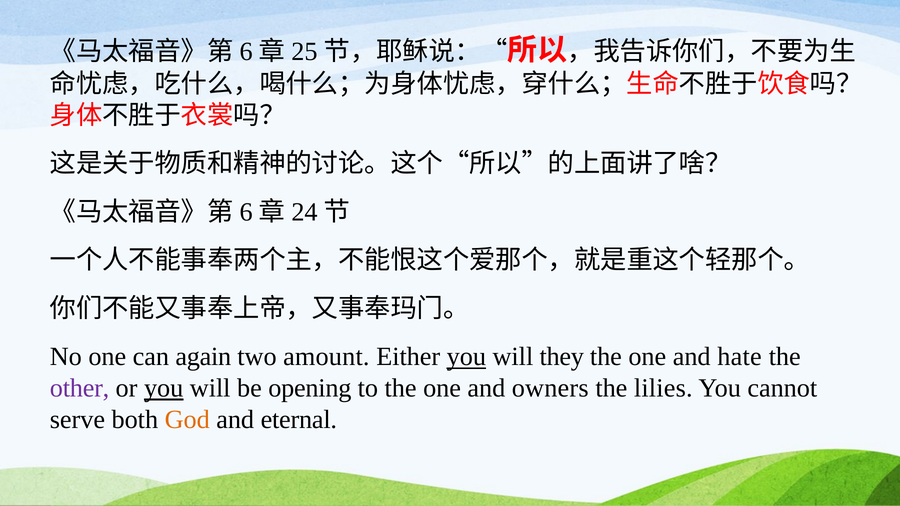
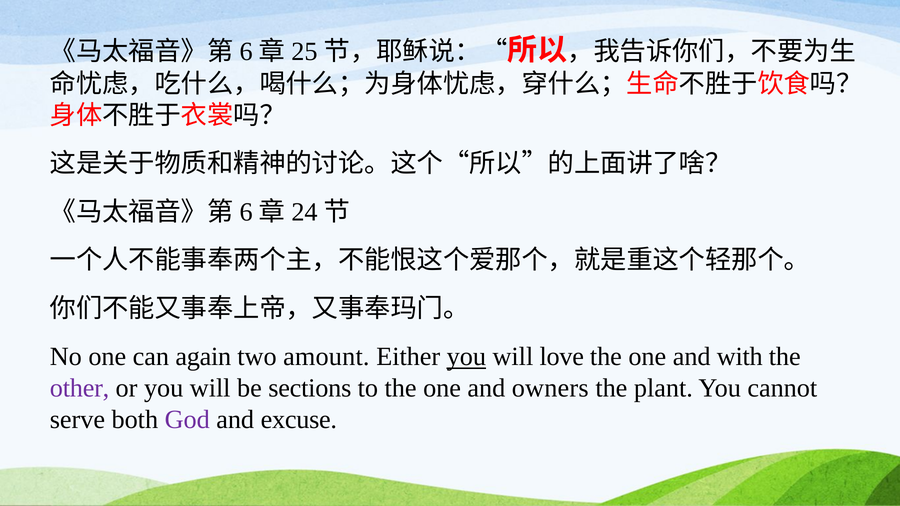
they: they -> love
hate: hate -> with
you at (164, 388) underline: present -> none
opening: opening -> sections
lilies: lilies -> plant
God colour: orange -> purple
eternal: eternal -> excuse
